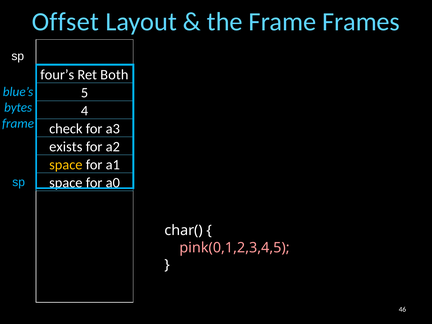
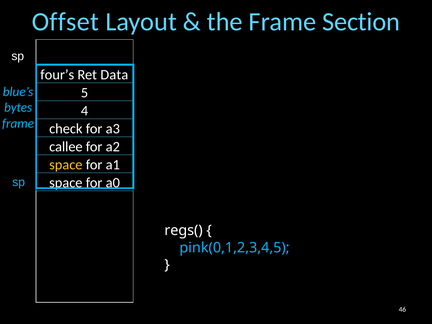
Frames: Frames -> Section
Both: Both -> Data
exists: exists -> callee
char(: char( -> regs(
pink(0,1,2,3,4,5 colour: pink -> light blue
